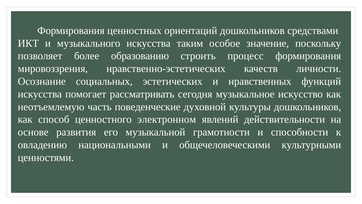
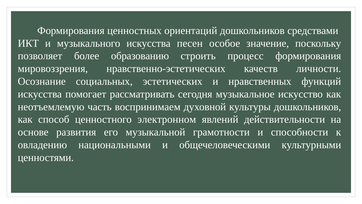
таким: таким -> песен
поведенческие: поведенческие -> воспринимаем
